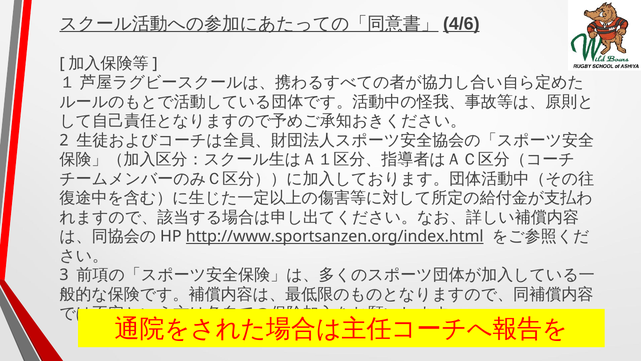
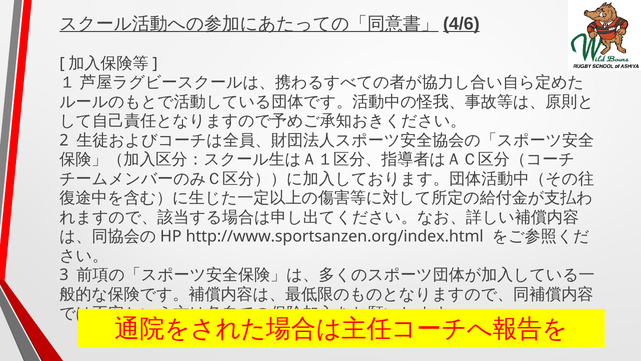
http://www.sportsanzen.org/index.html underline: present -> none
